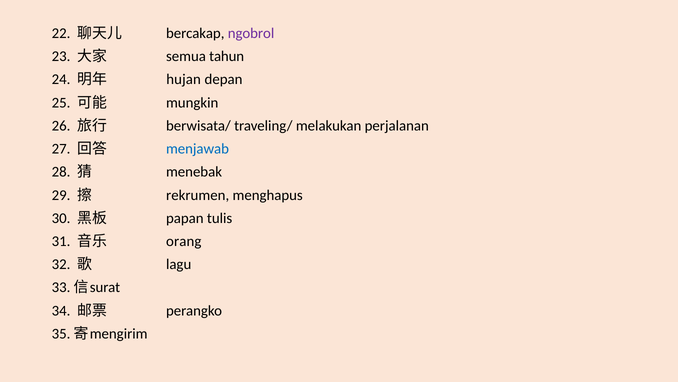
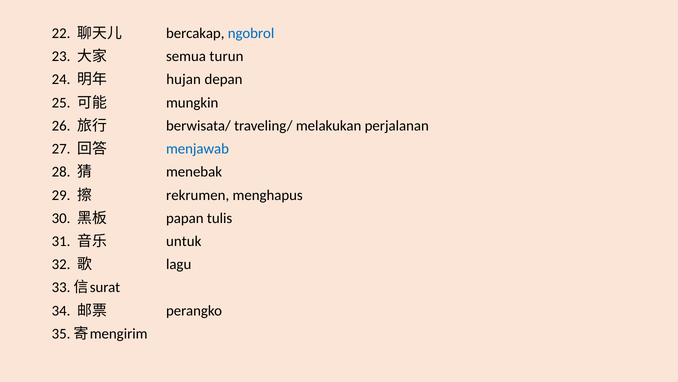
ngobrol colour: purple -> blue
tahun: tahun -> turun
orang: orang -> untuk
